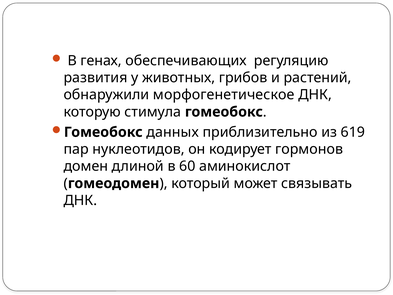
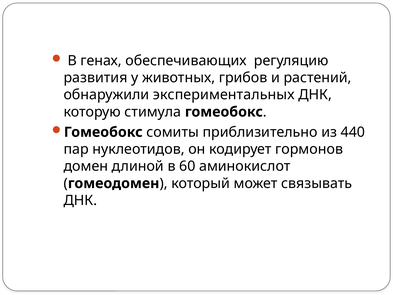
морфогенетическое: морфогенетическое -> экспериментальных
данных: данных -> сомиты
619: 619 -> 440
